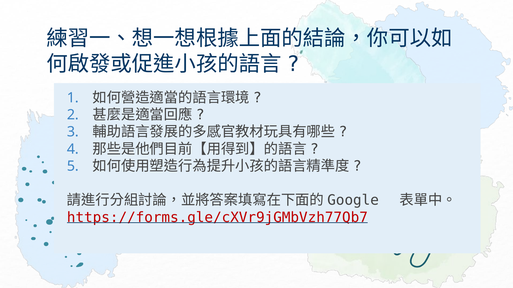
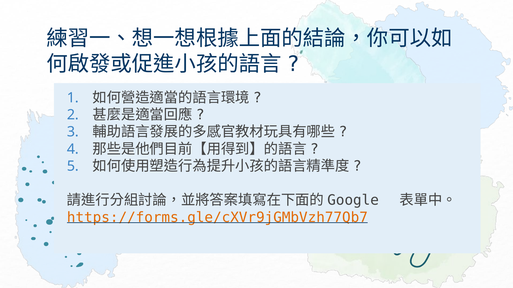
https://forms.gle/cXVr9jGMbVzh77Qb7 colour: red -> orange
